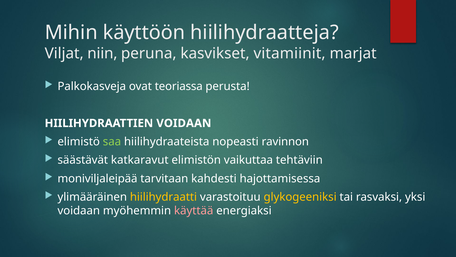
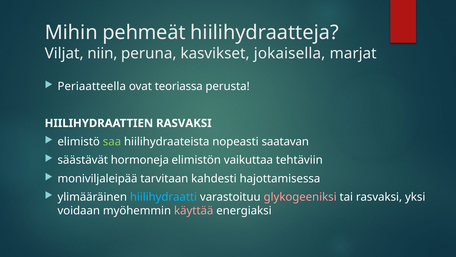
käyttöön: käyttöön -> pehmeät
vitamiinit: vitamiinit -> jokaisella
Palkokasveja: Palkokasveja -> Periaatteella
HIILIHYDRAATTIEN VOIDAAN: VOIDAAN -> RASVAKSI
ravinnon: ravinnon -> saatavan
katkaravut: katkaravut -> hormoneja
hiilihydraatti colour: yellow -> light blue
glykogeeniksi colour: yellow -> pink
